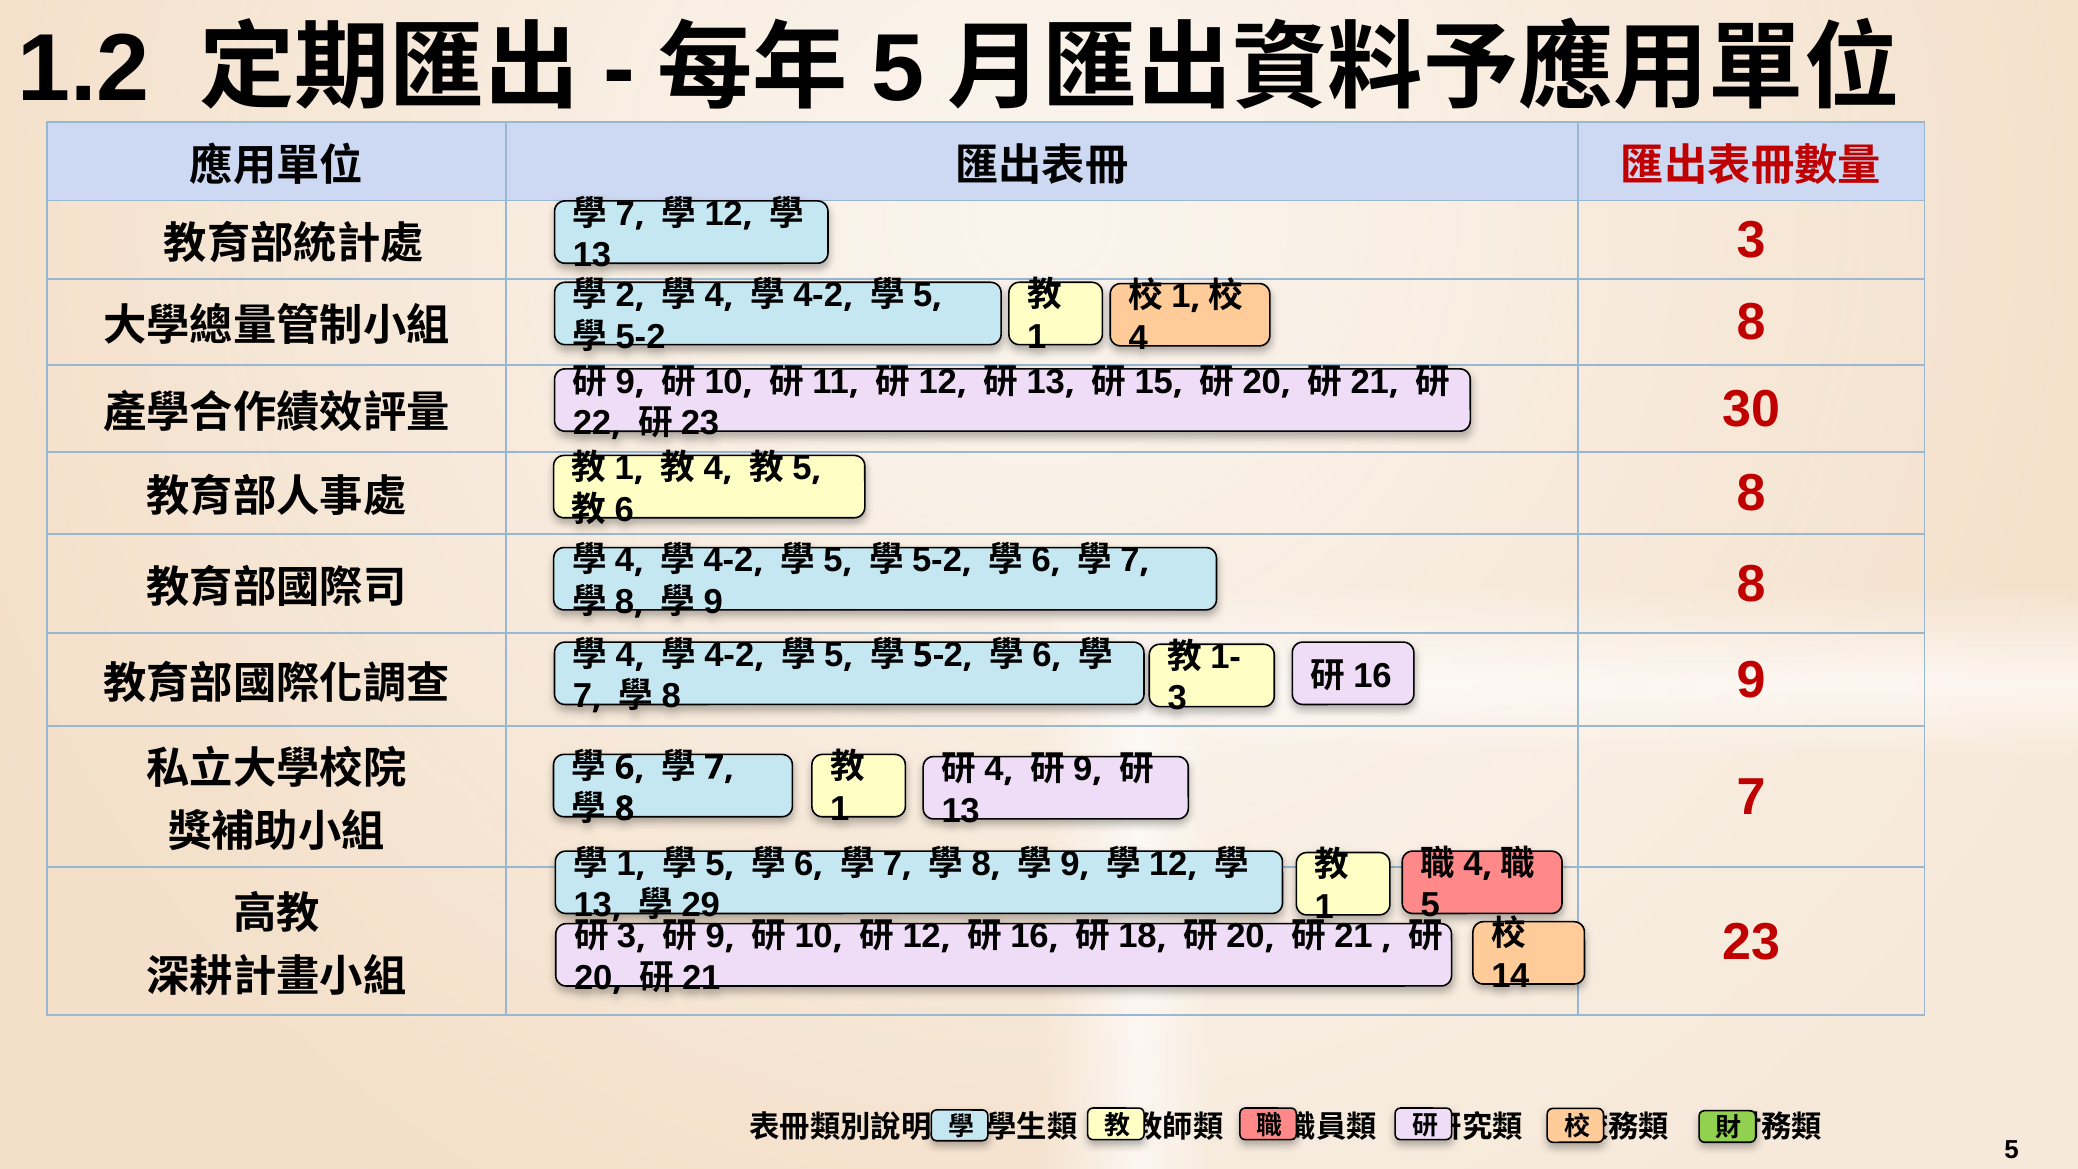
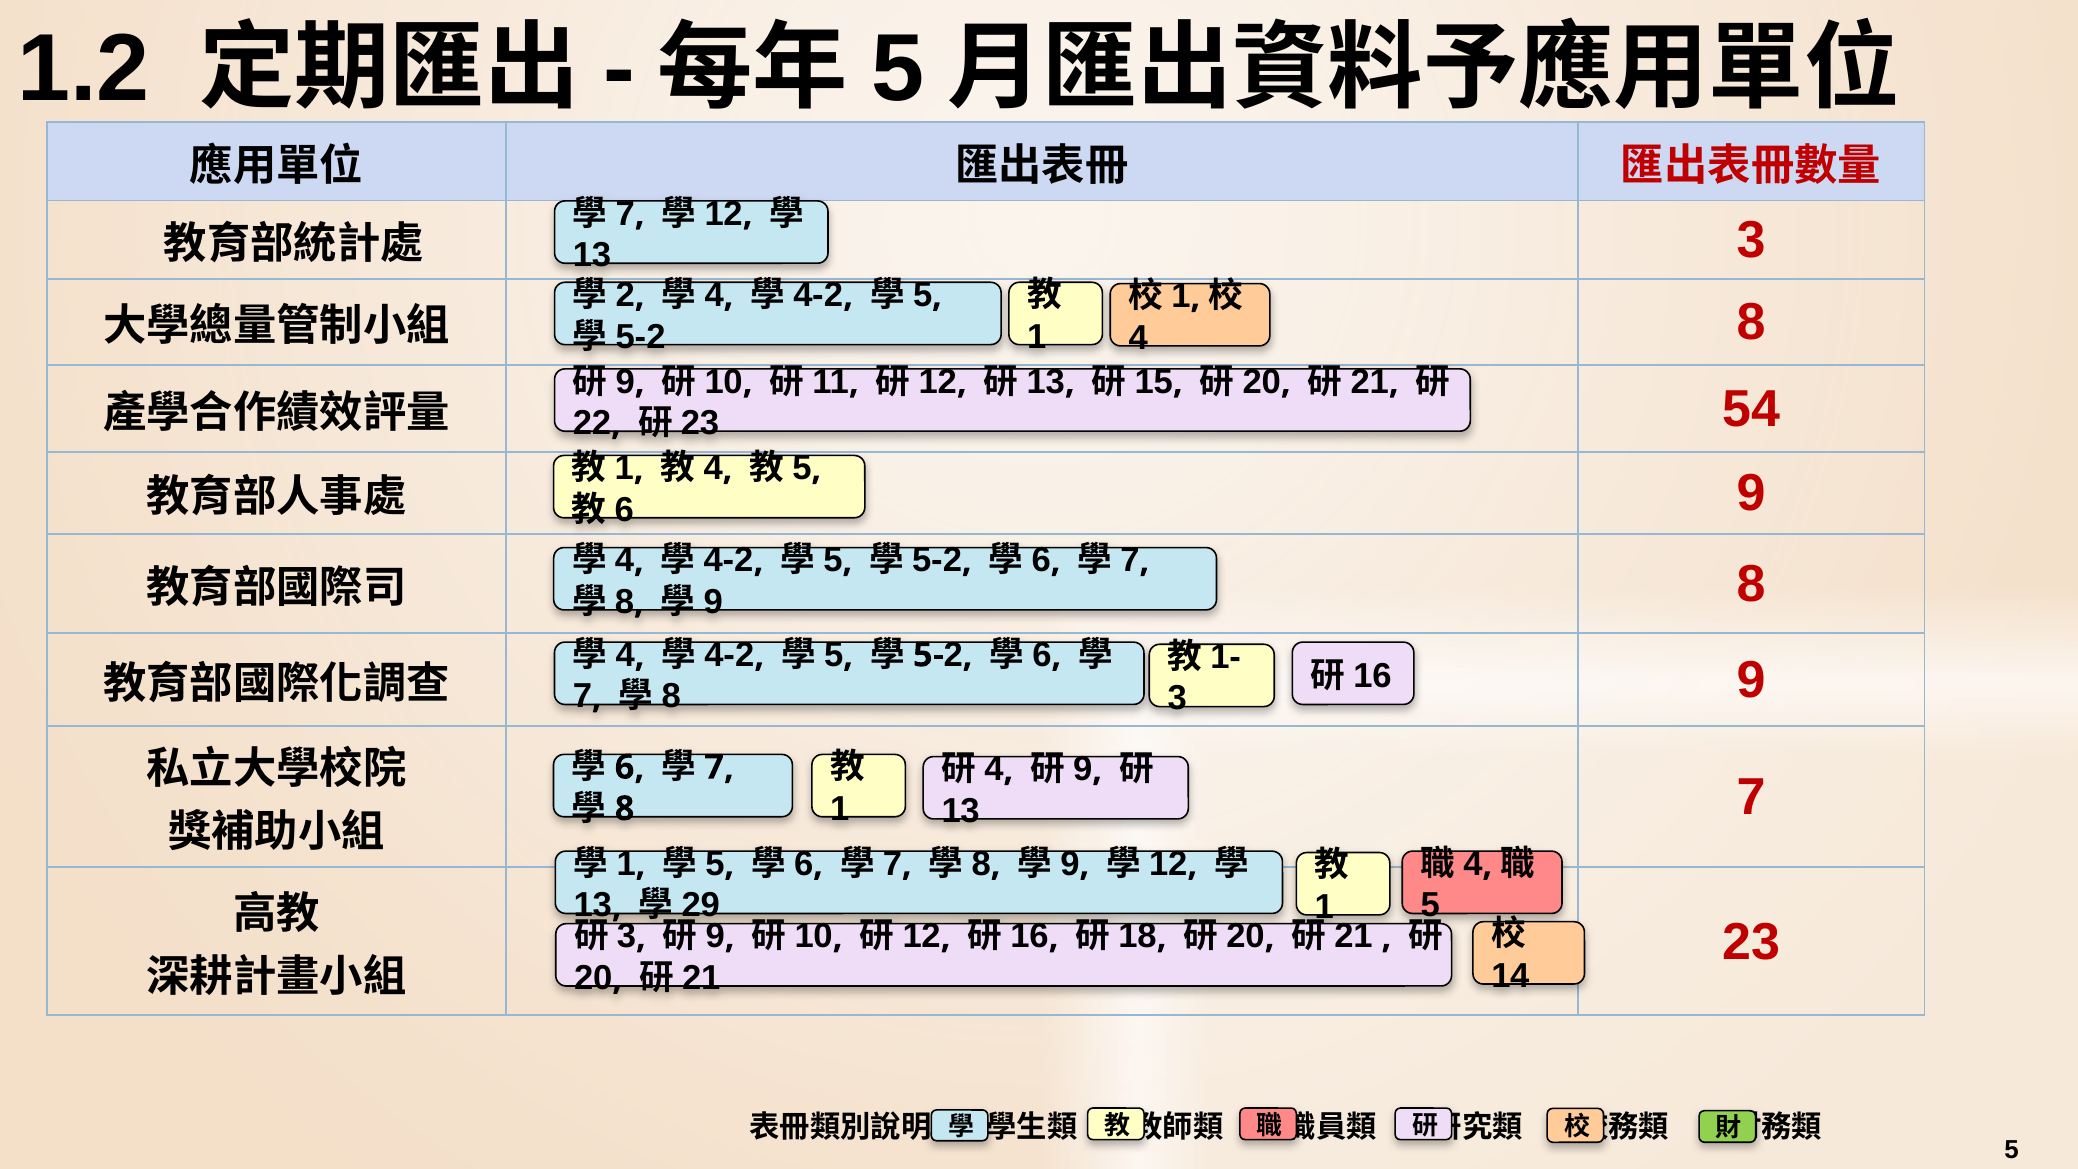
30: 30 -> 54
8 at (1751, 494): 8 -> 9
